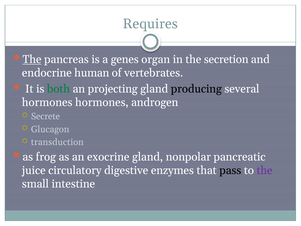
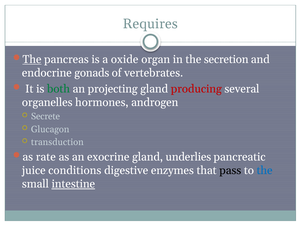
genes: genes -> oxide
human: human -> gonads
producing colour: black -> red
hormones at (47, 102): hormones -> organelles
frog: frog -> rate
nonpolar: nonpolar -> underlies
circulatory: circulatory -> conditions
the at (265, 170) colour: purple -> blue
intestine underline: none -> present
